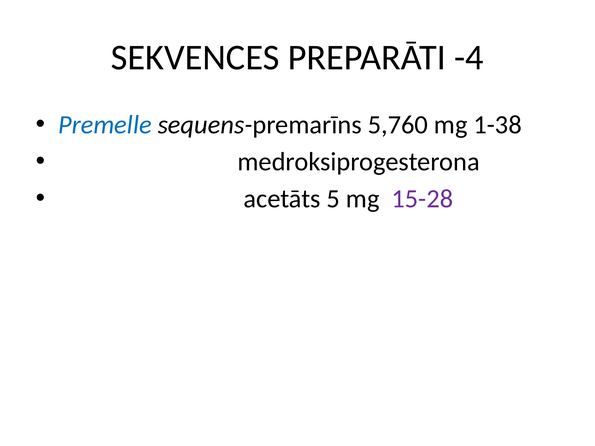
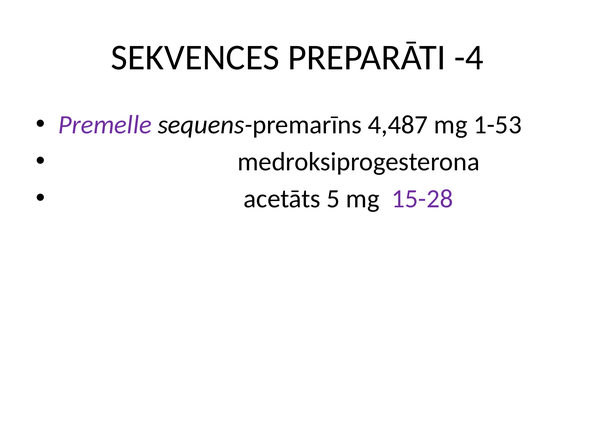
Premelle colour: blue -> purple
5,760: 5,760 -> 4,487
1-38: 1-38 -> 1-53
